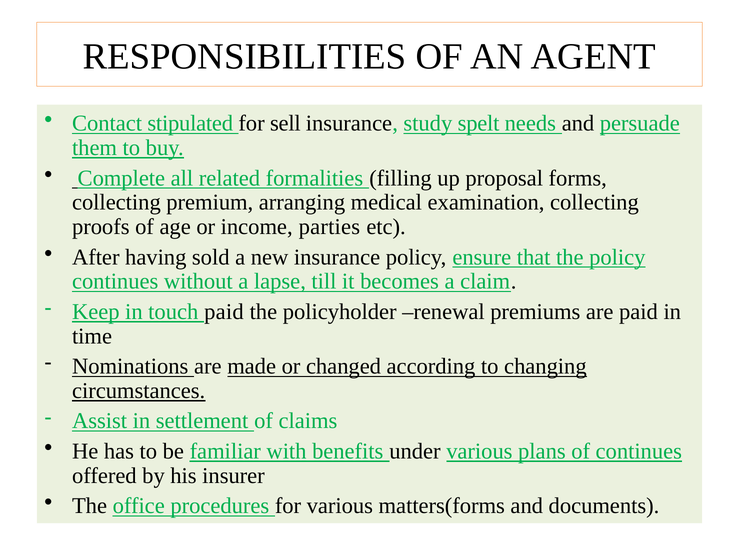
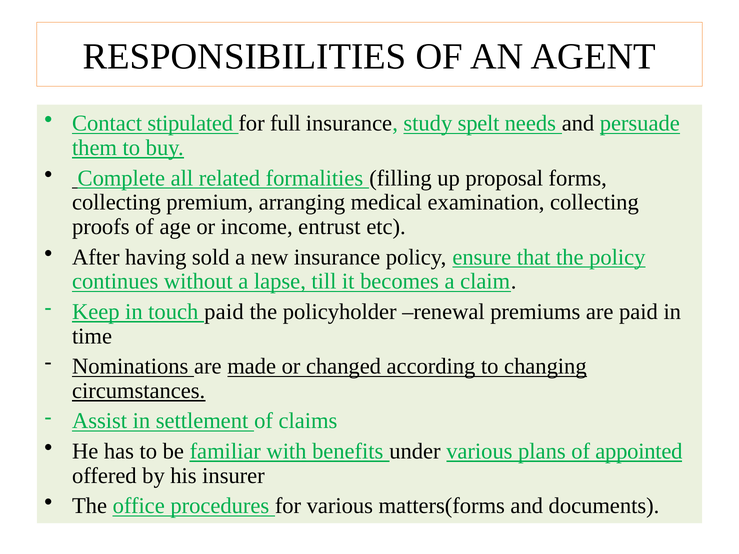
sell: sell -> full
parties: parties -> entrust
of continues: continues -> appointed
